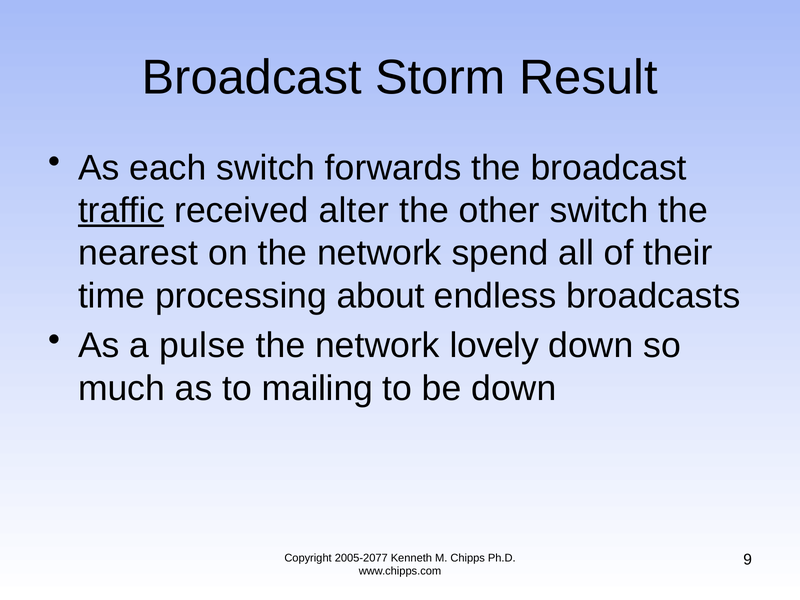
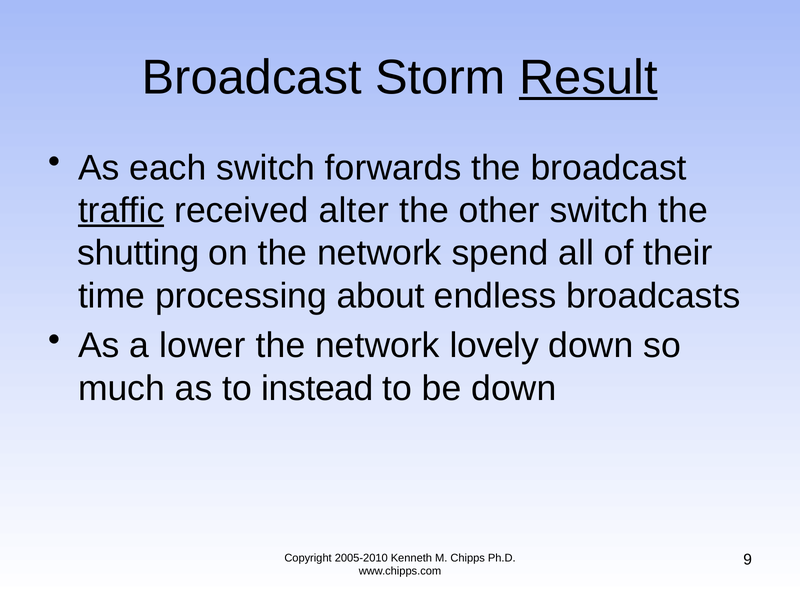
Result underline: none -> present
nearest: nearest -> shutting
pulse: pulse -> lower
mailing: mailing -> instead
2005-2077: 2005-2077 -> 2005-2010
